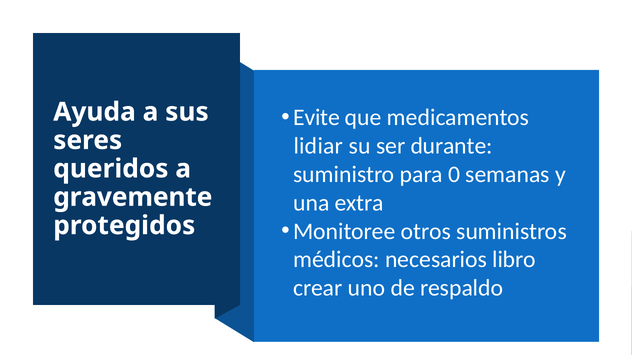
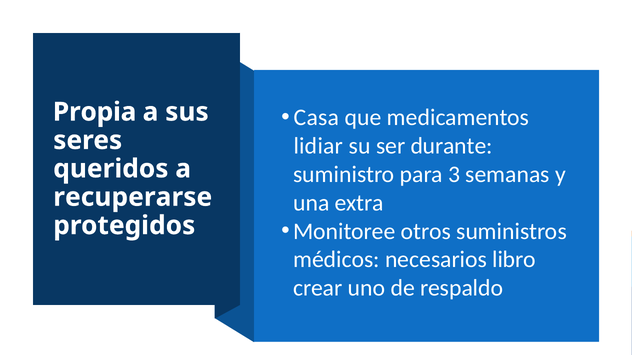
Evite: Evite -> Casa
Ayuda: Ayuda -> Propia
0: 0 -> 3
gravemente: gravemente -> recuperarse
